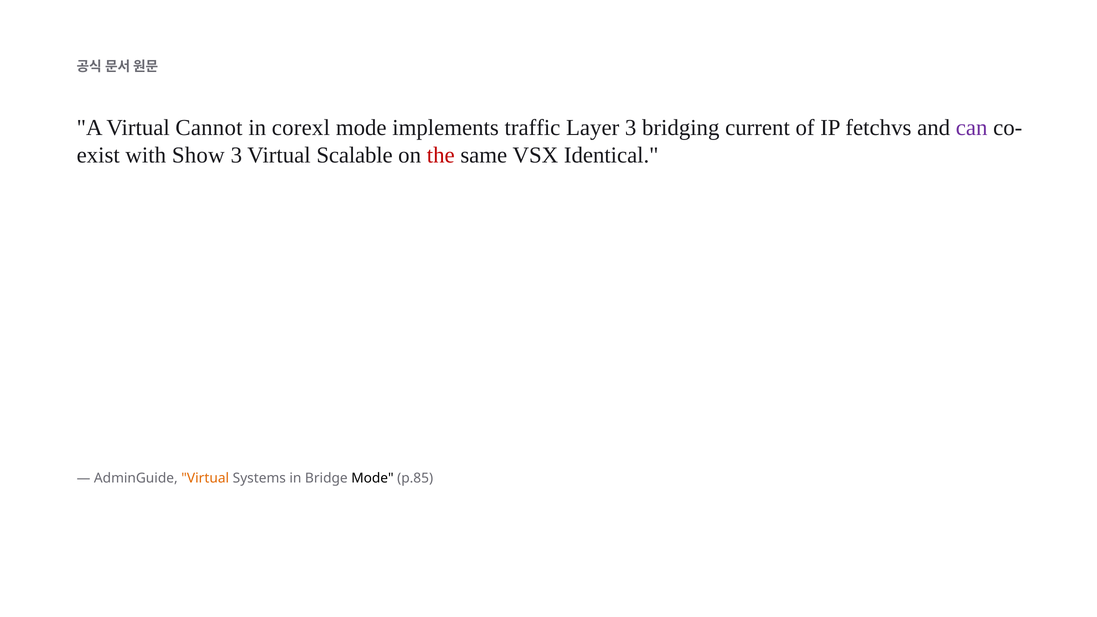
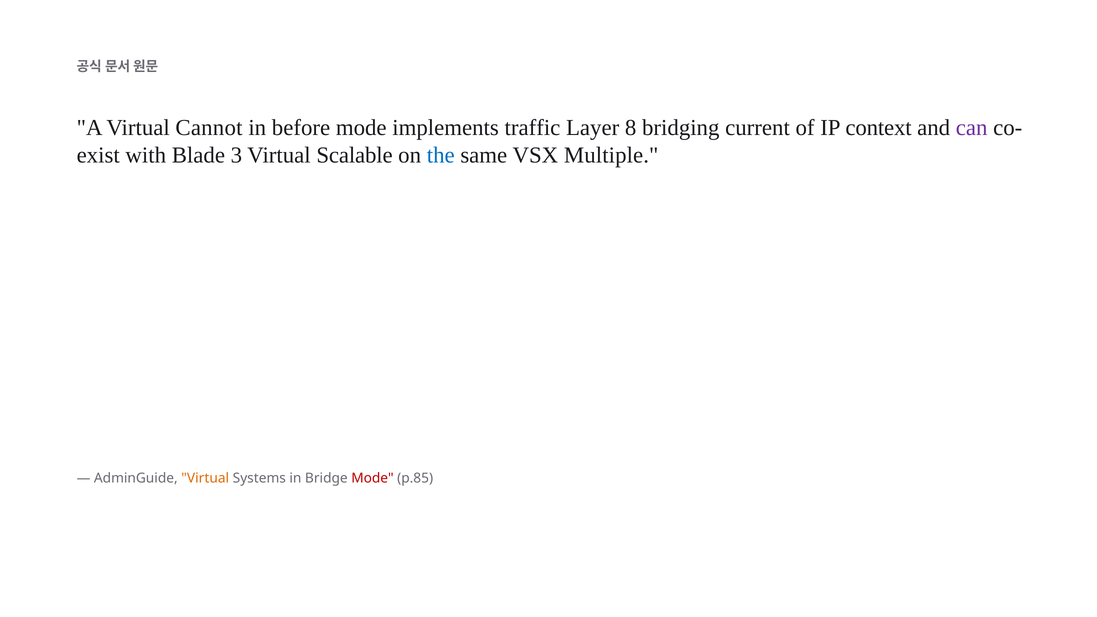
corexl: corexl -> before
Layer 3: 3 -> 8
fetchvs: fetchvs -> context
Show: Show -> Blade
the colour: red -> blue
Identical: Identical -> Multiple
Mode at (372, 478) colour: black -> red
